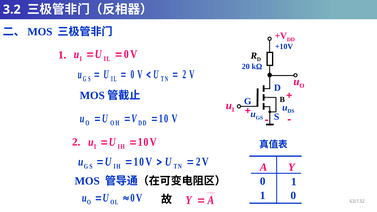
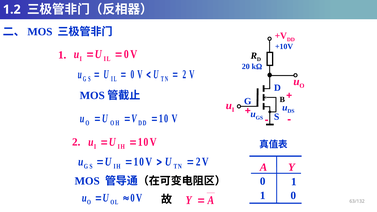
3.2: 3.2 -> 1.2
